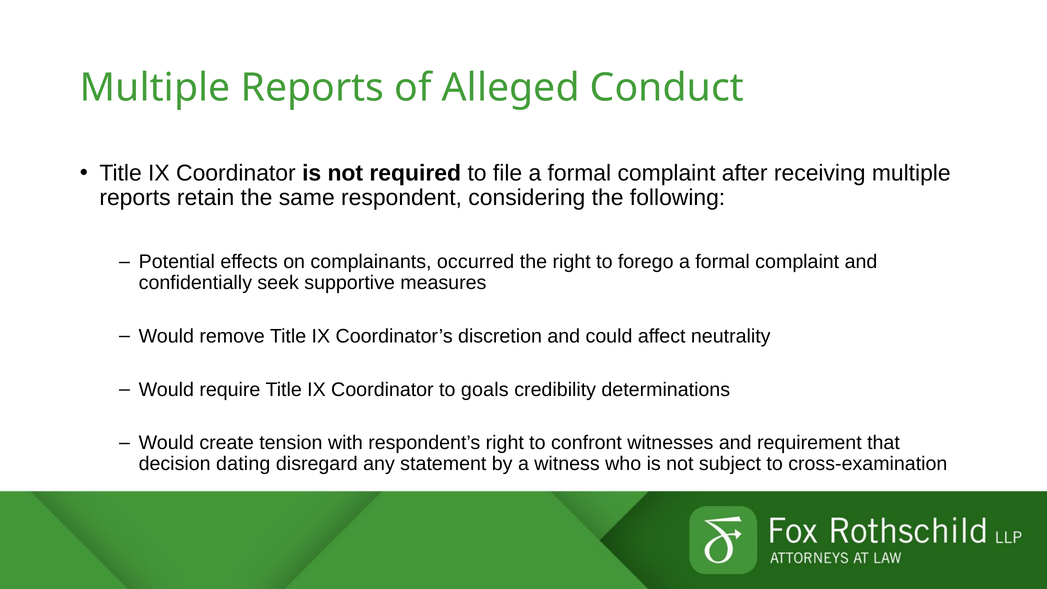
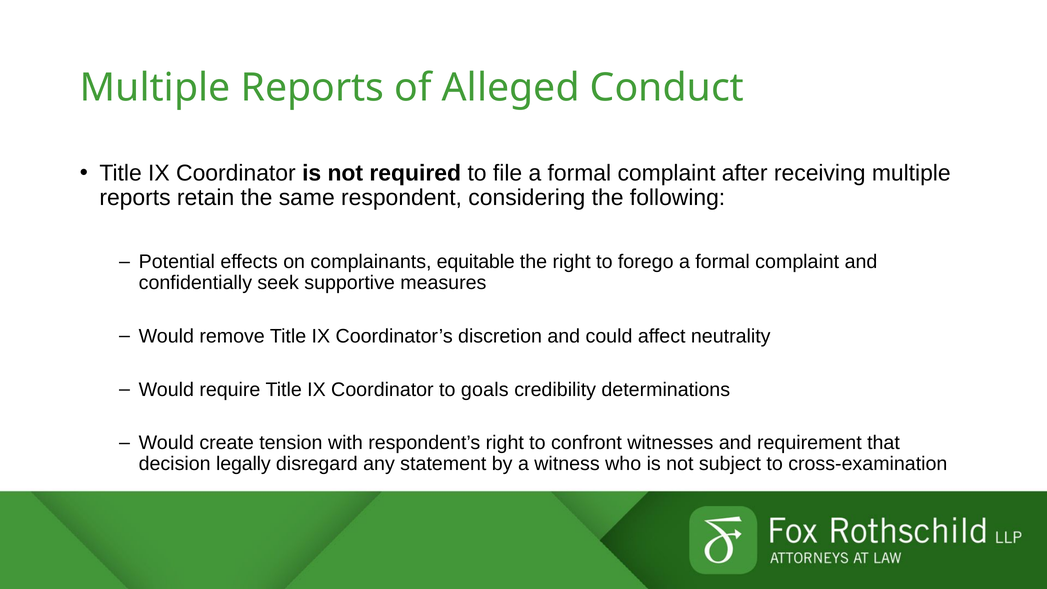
occurred: occurred -> equitable
dating: dating -> legally
